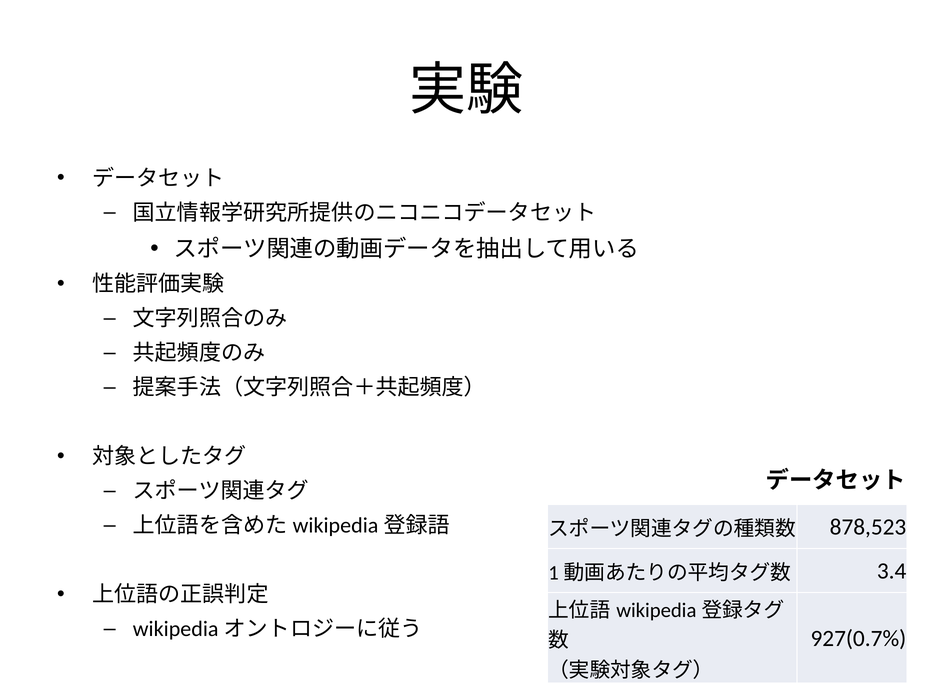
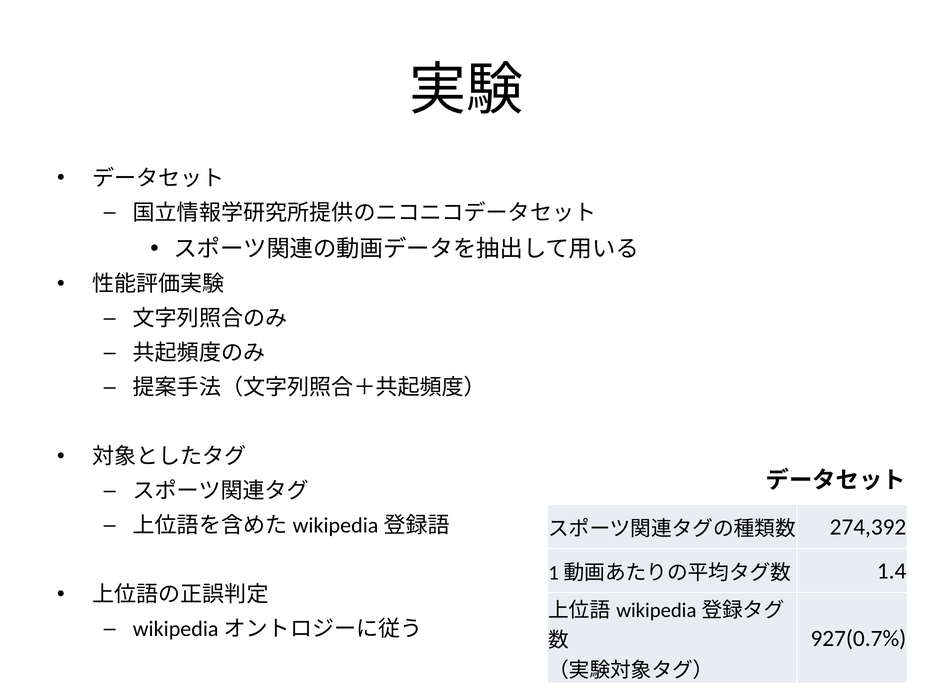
878,523: 878,523 -> 274,392
3.4: 3.4 -> 1.4
